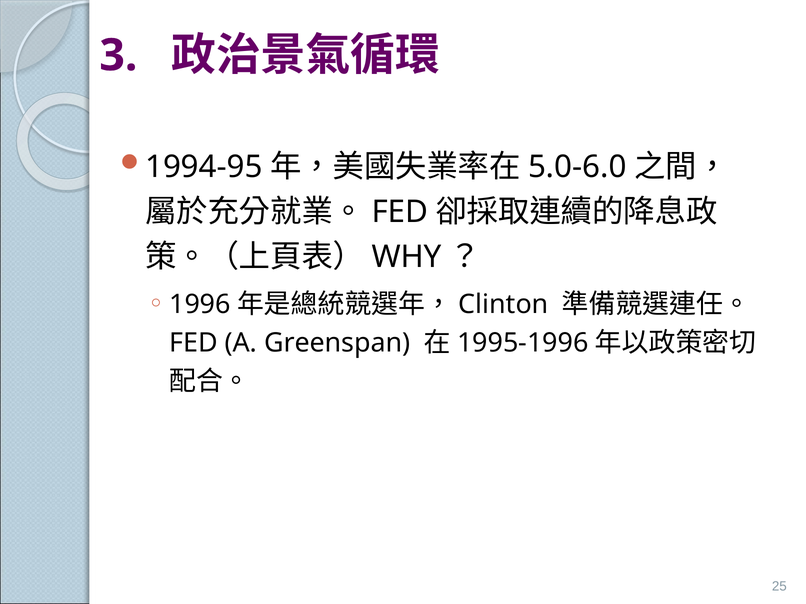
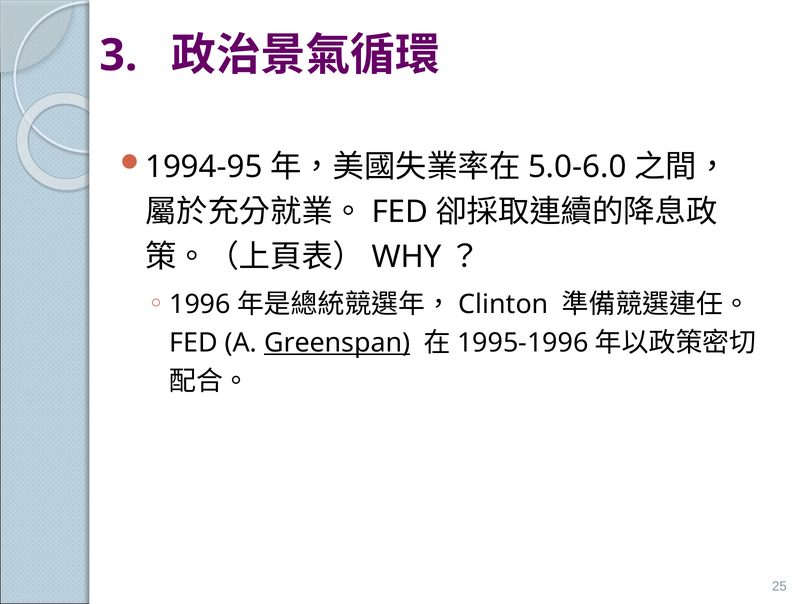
Greenspan underline: none -> present
